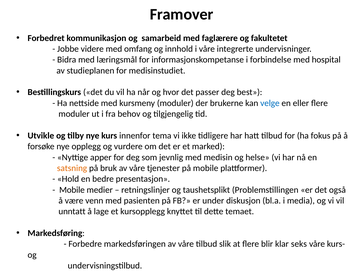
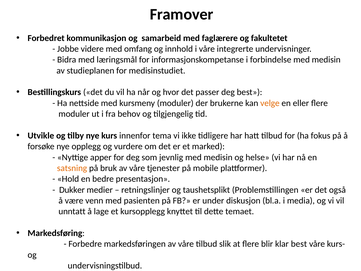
forbindelse med hospital: hospital -> medisin
velge colour: blue -> orange
Mobile at (72, 190): Mobile -> Dukker
klar seks: seks -> best
